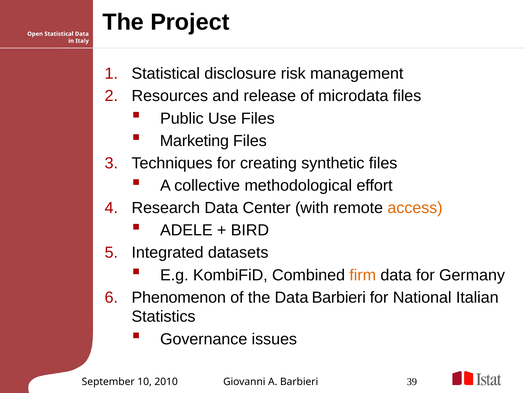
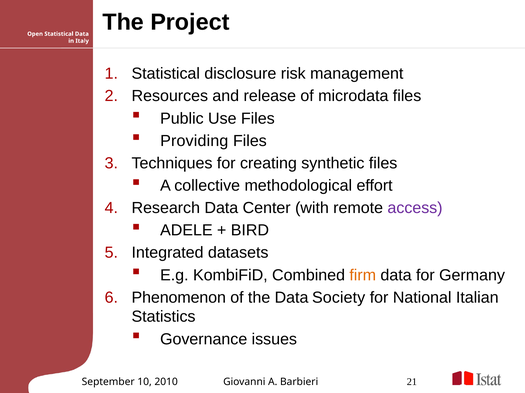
Marketing: Marketing -> Providing
access colour: orange -> purple
Data Barbieri: Barbieri -> Society
39: 39 -> 21
